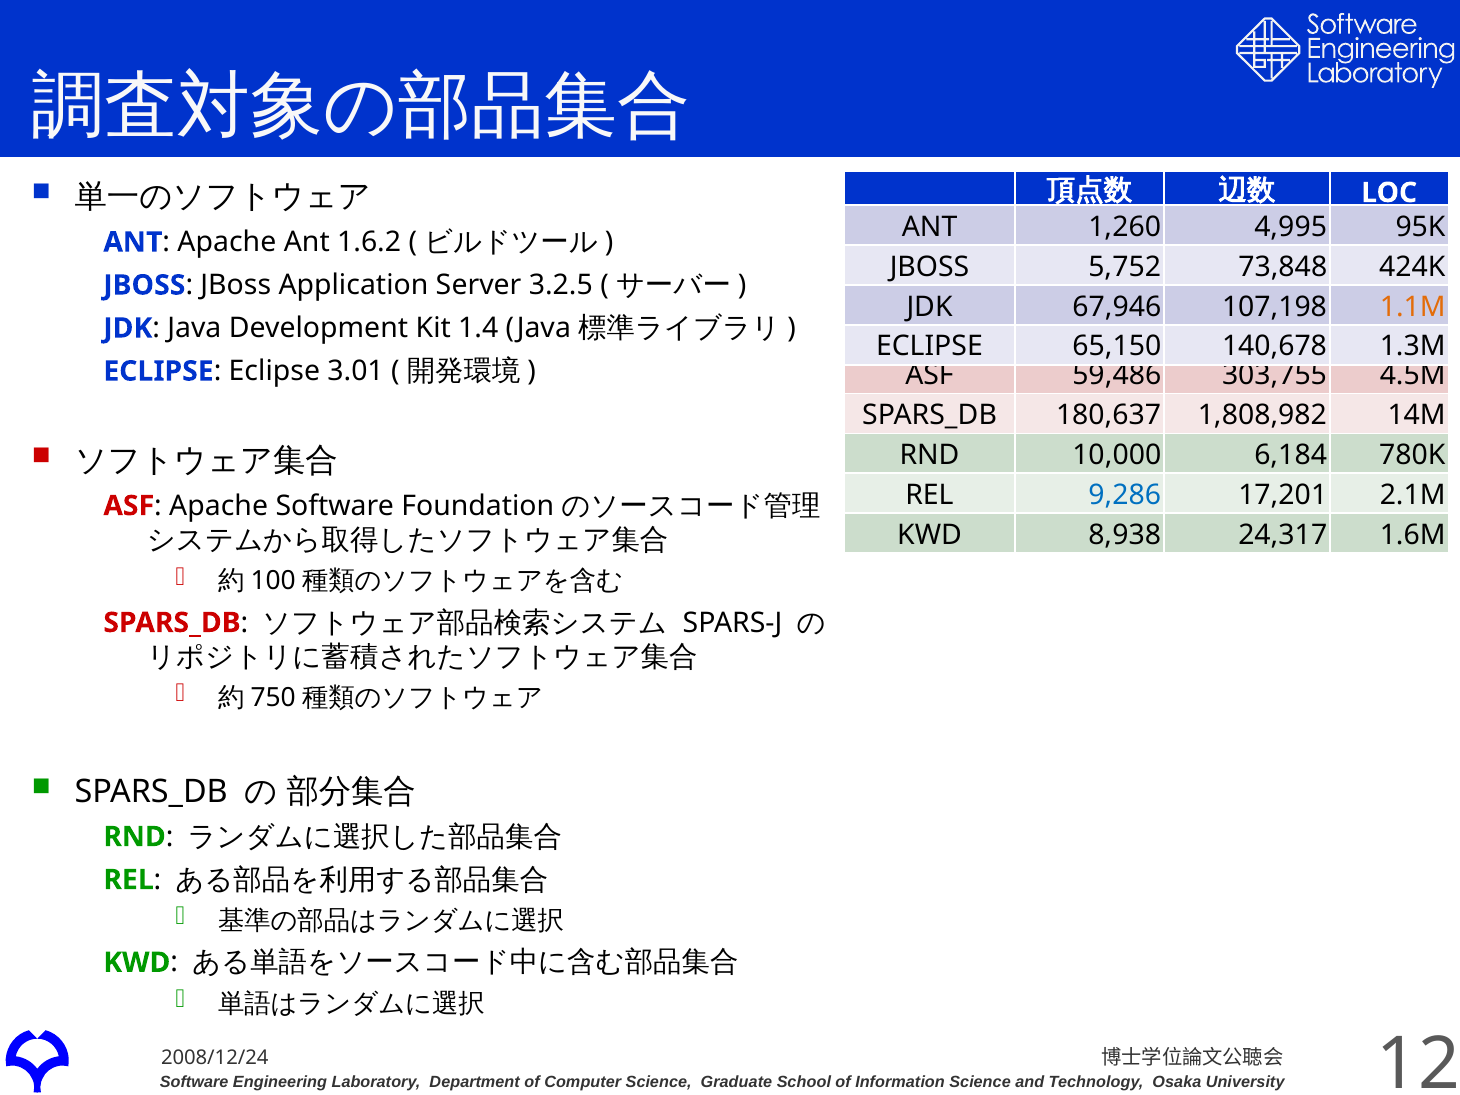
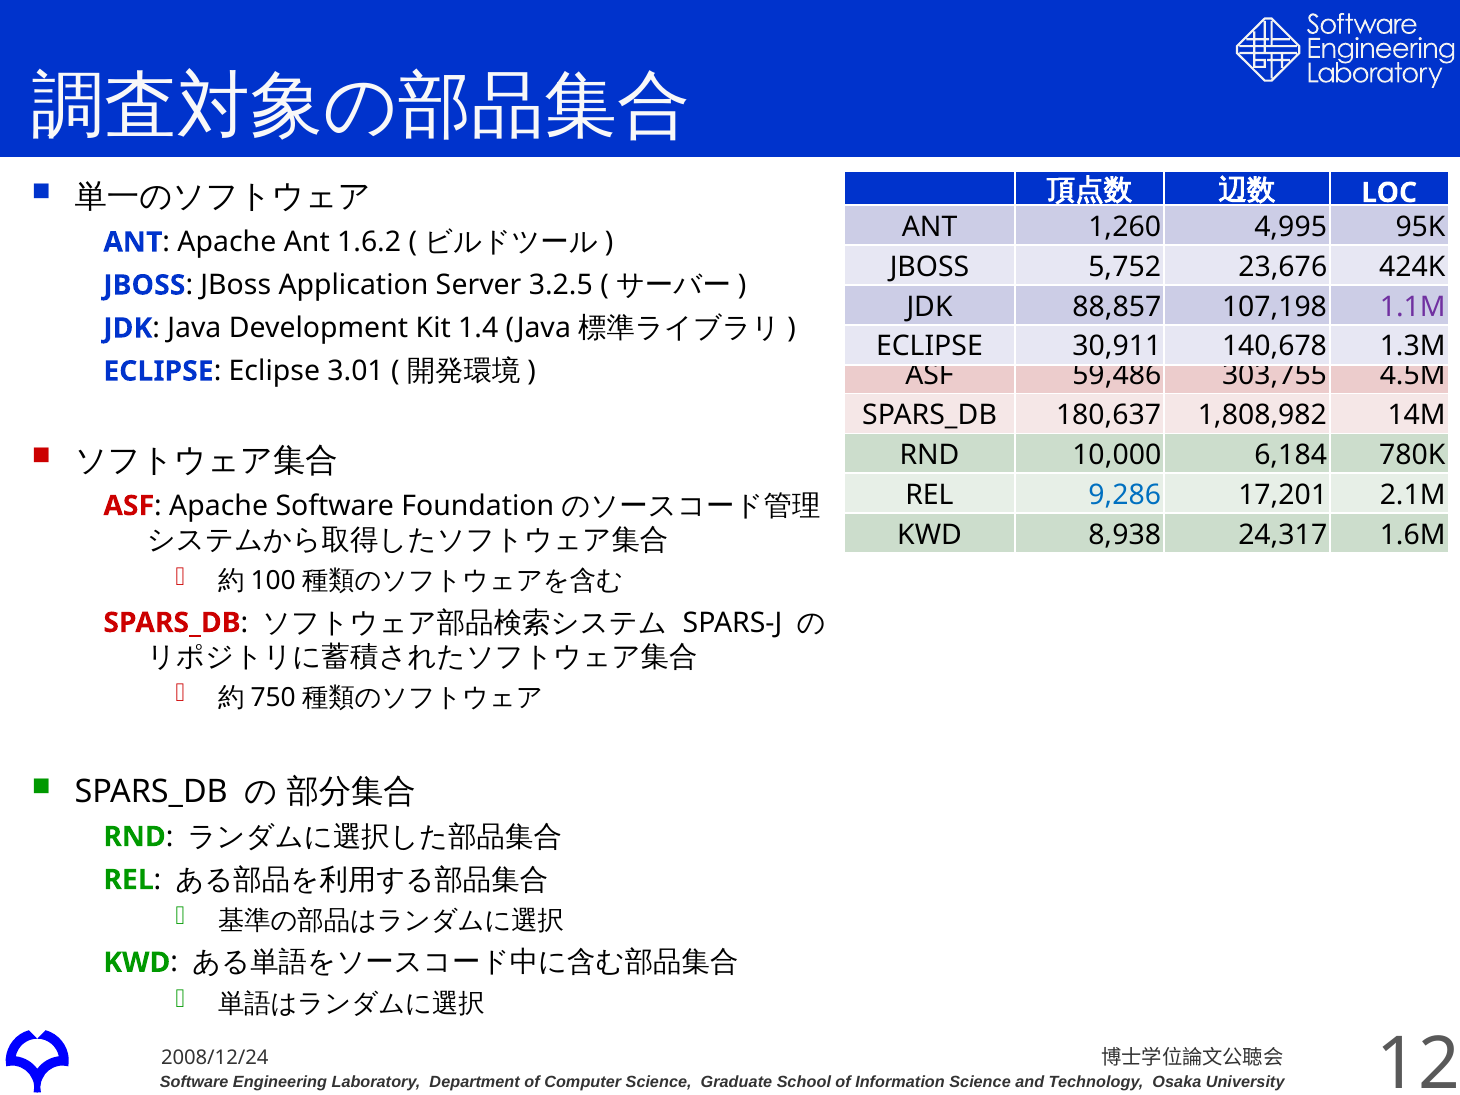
73,848: 73,848 -> 23,676
67,946: 67,946 -> 88,857
1.1M colour: orange -> purple
65,150: 65,150 -> 30,911
